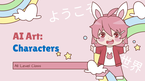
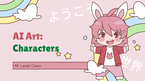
Characters colour: blue -> green
